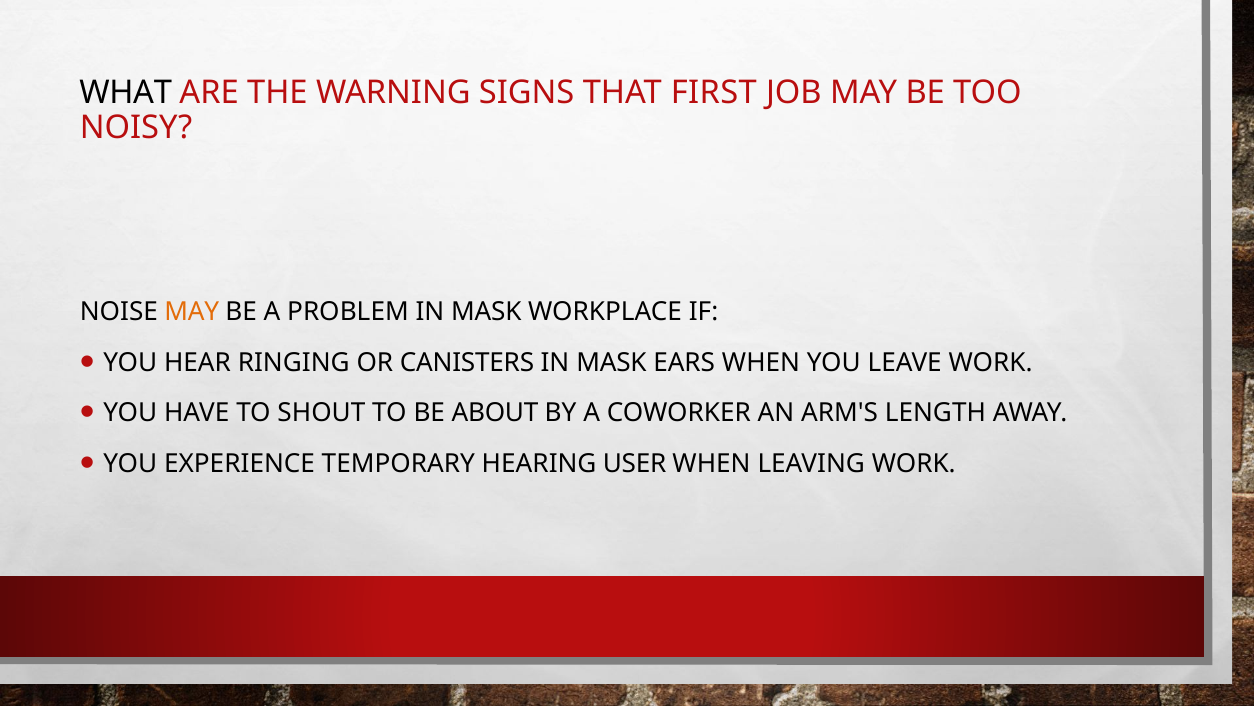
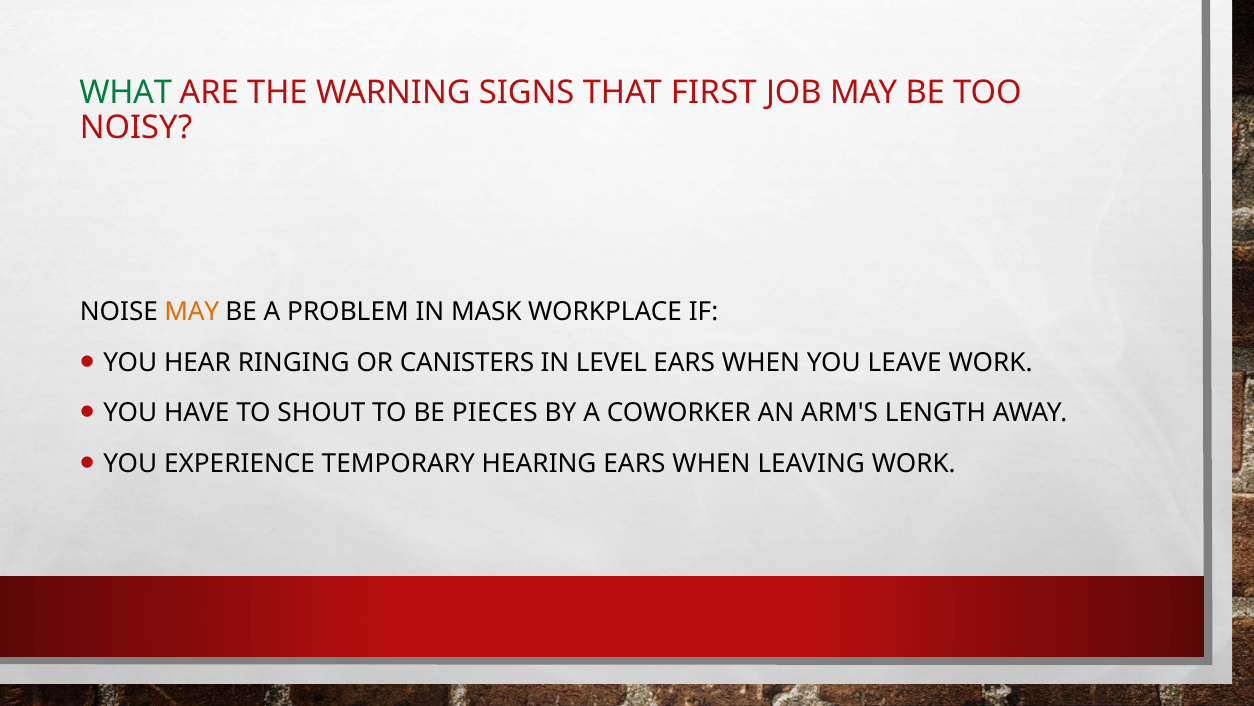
WHAT colour: black -> green
MASK at (611, 362): MASK -> LEVEL
ABOUT: ABOUT -> PIECES
HEARING USER: USER -> EARS
